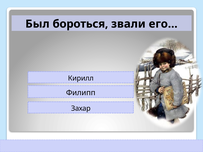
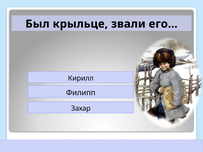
бороться: бороться -> крыльце
